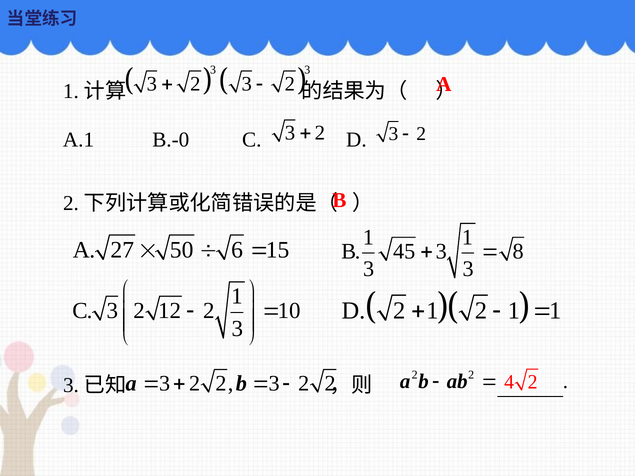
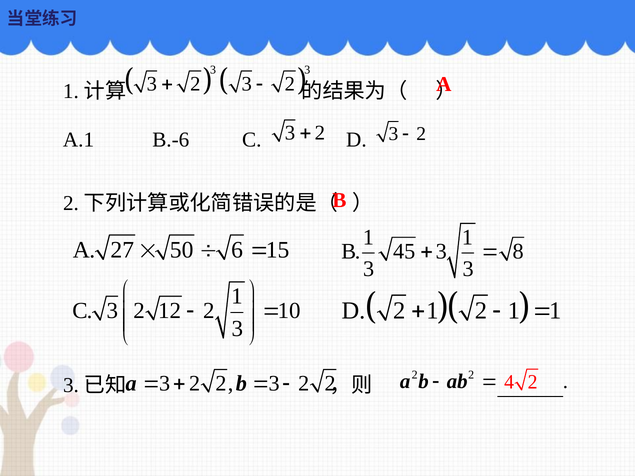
B.-0: B.-0 -> B.-6
